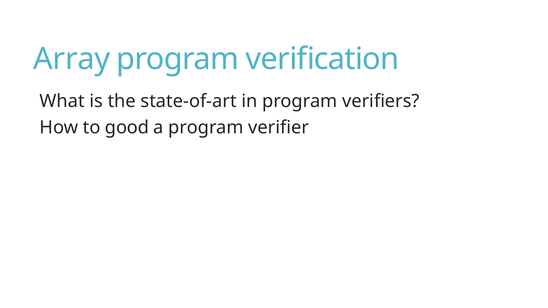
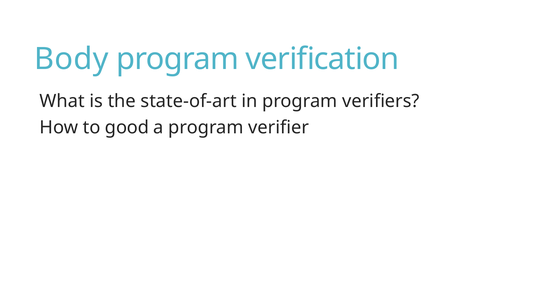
Array: Array -> Body
